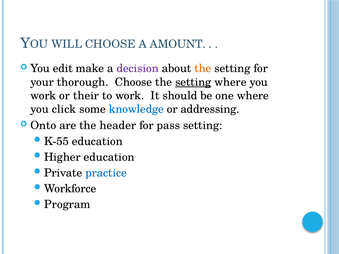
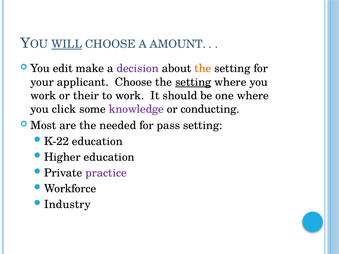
WILL underline: none -> present
thorough: thorough -> applicant
knowledge colour: blue -> purple
addressing: addressing -> conducting
Onto: Onto -> Most
header: header -> needed
K-55: K-55 -> K-22
practice colour: blue -> purple
Program: Program -> Industry
